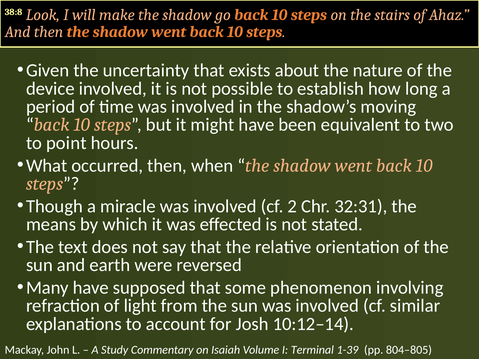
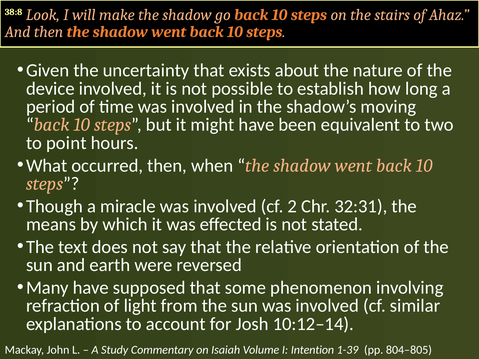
Terminal: Terminal -> Intention
